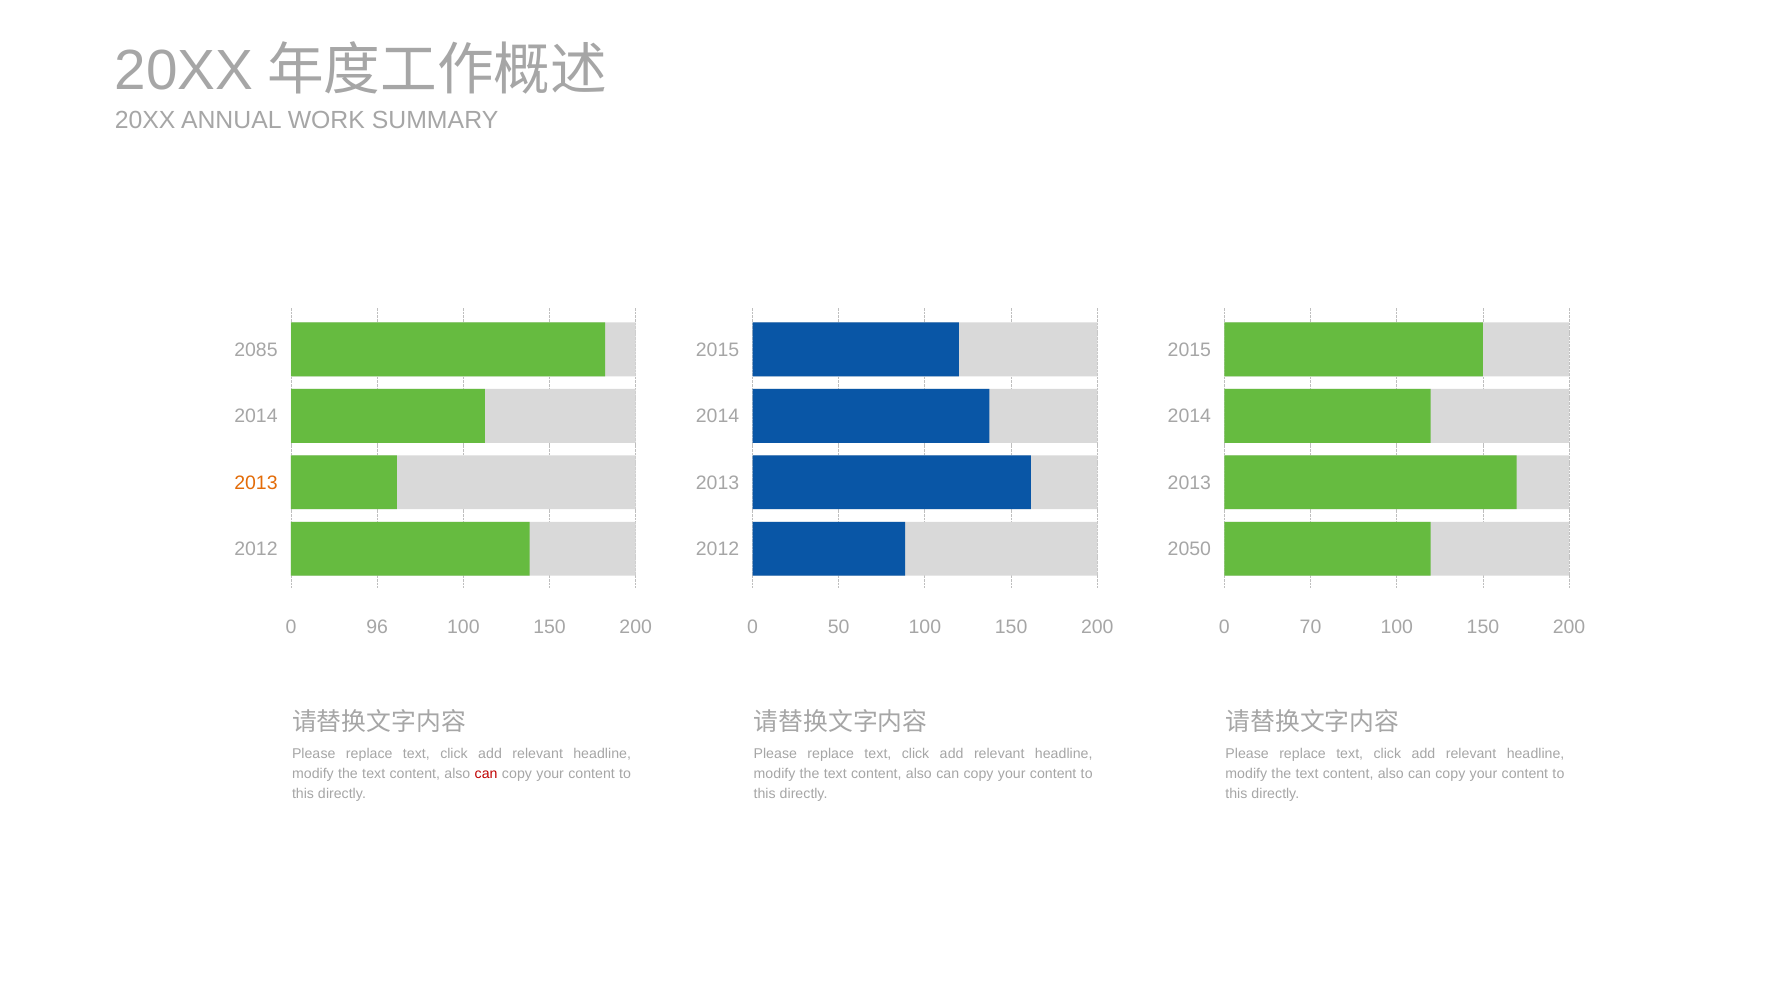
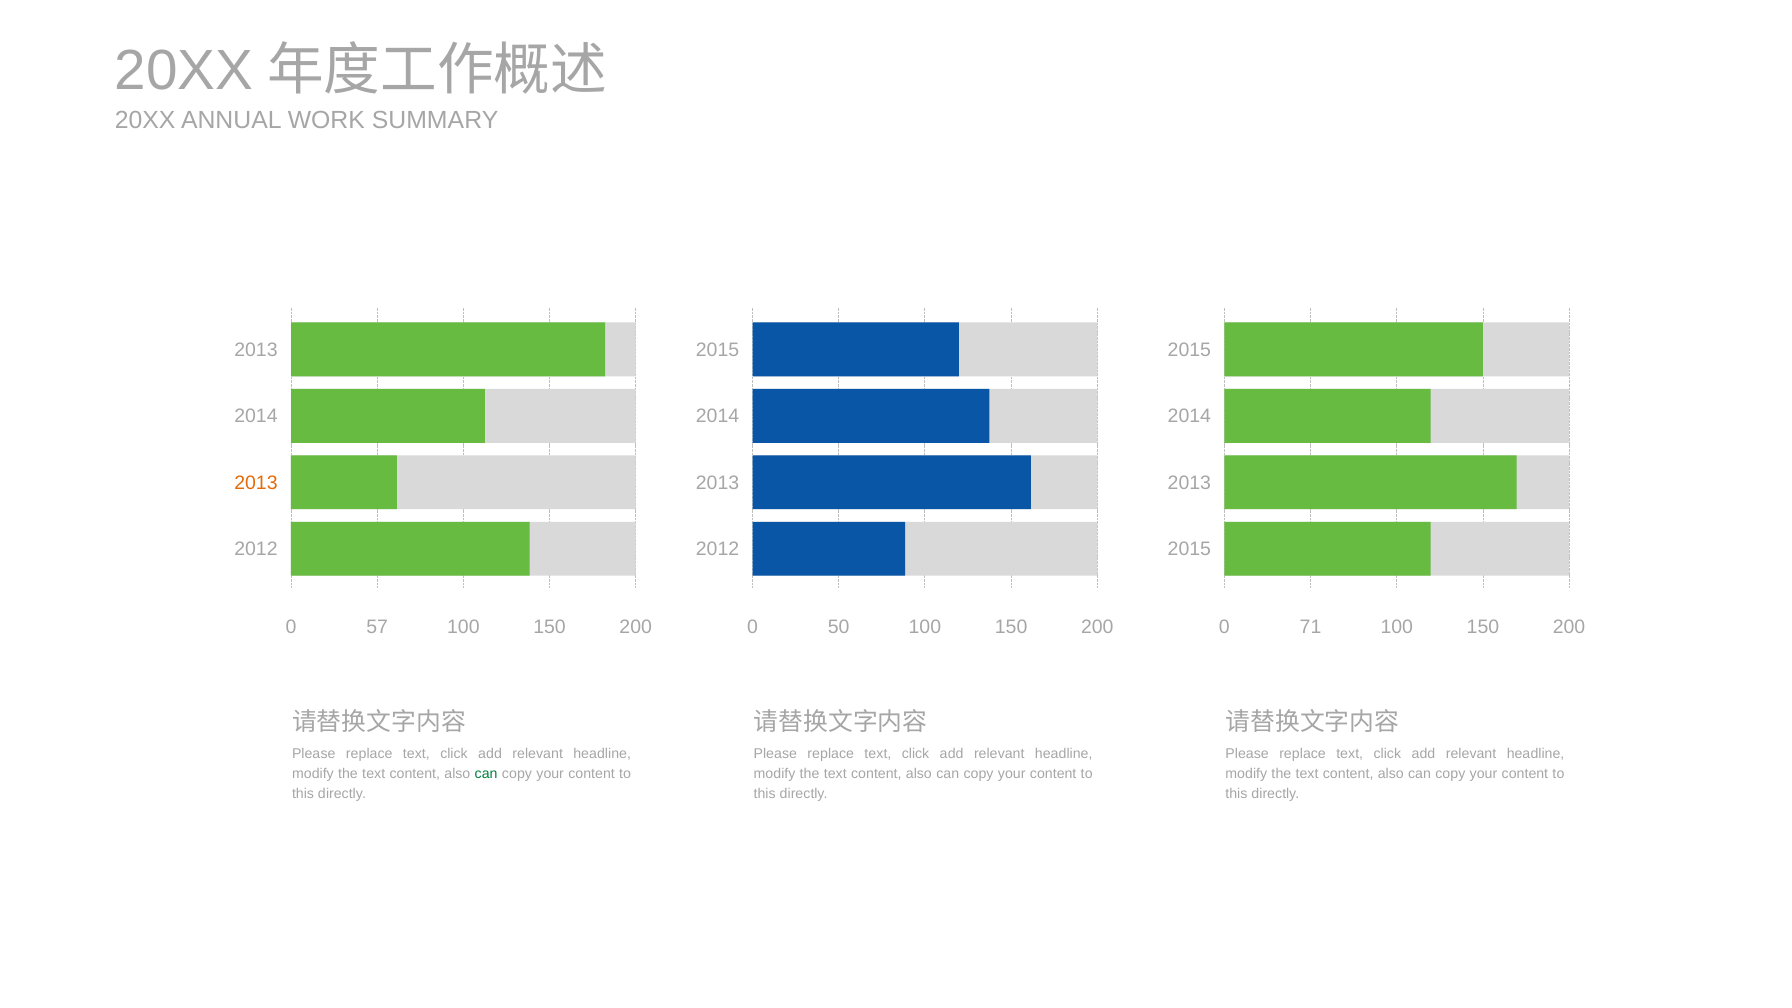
2085 at (256, 350): 2085 -> 2013
2050 at (1189, 549): 2050 -> 2015
96: 96 -> 57
70: 70 -> 71
can at (486, 774) colour: red -> green
